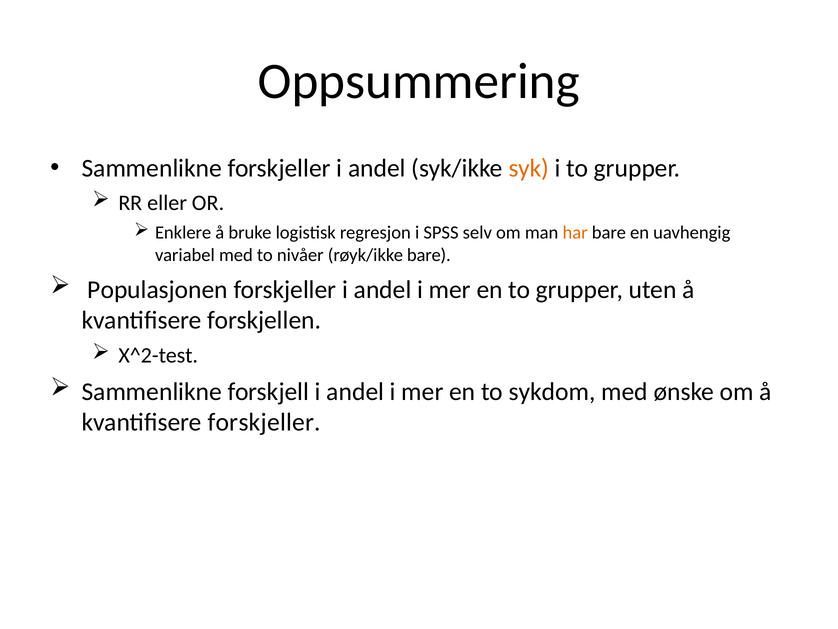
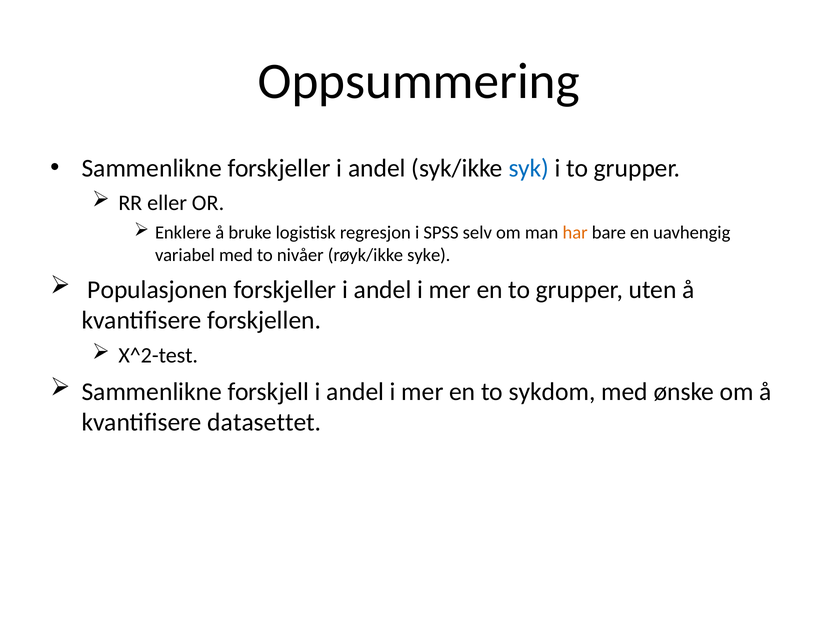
syk colour: orange -> blue
røyk/ikke bare: bare -> syke
kvantifisere forskjeller: forskjeller -> datasettet
